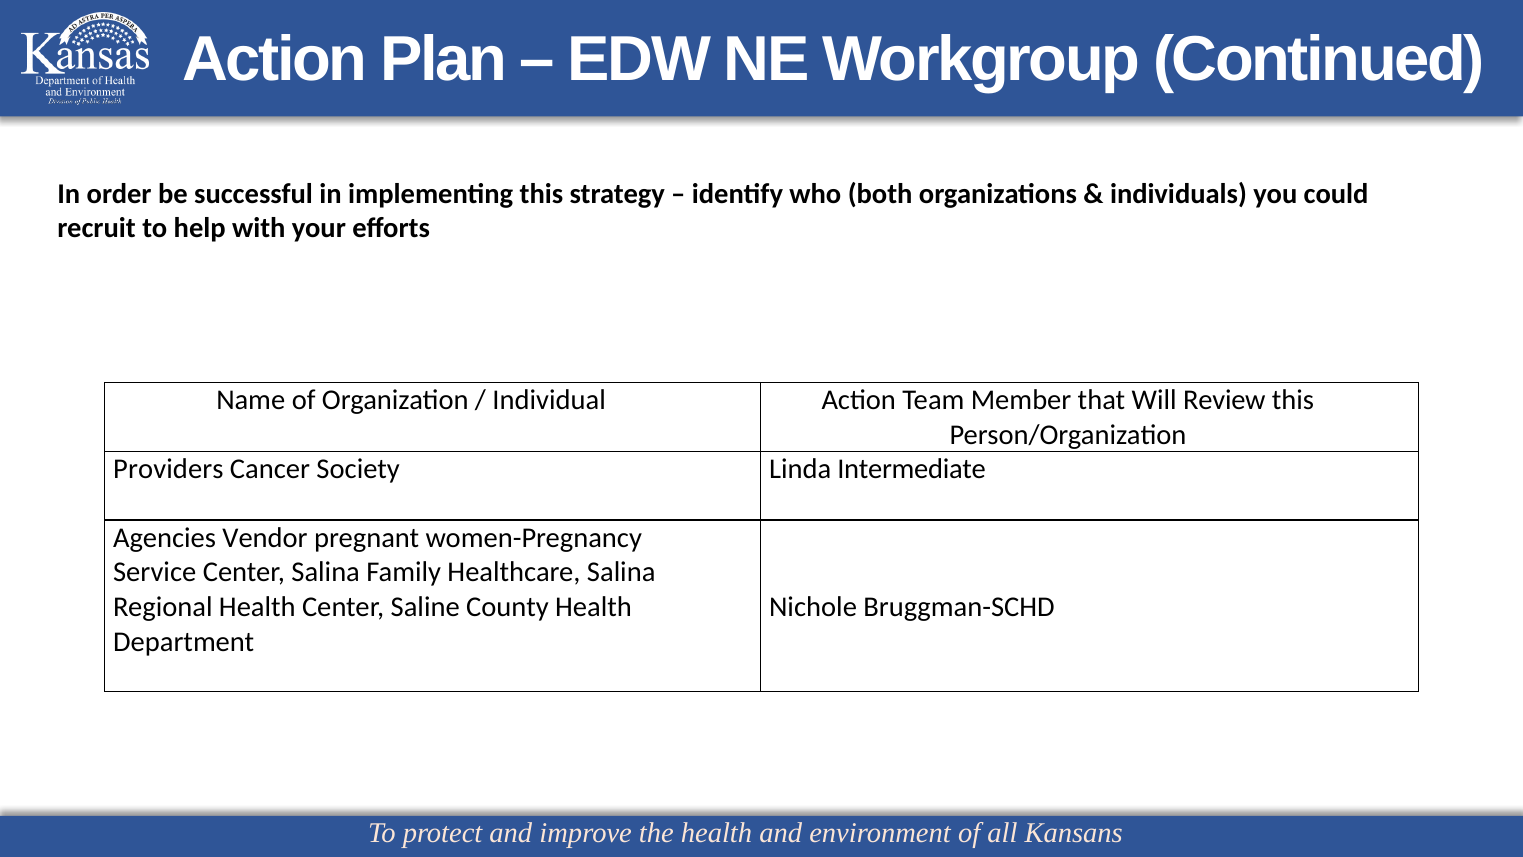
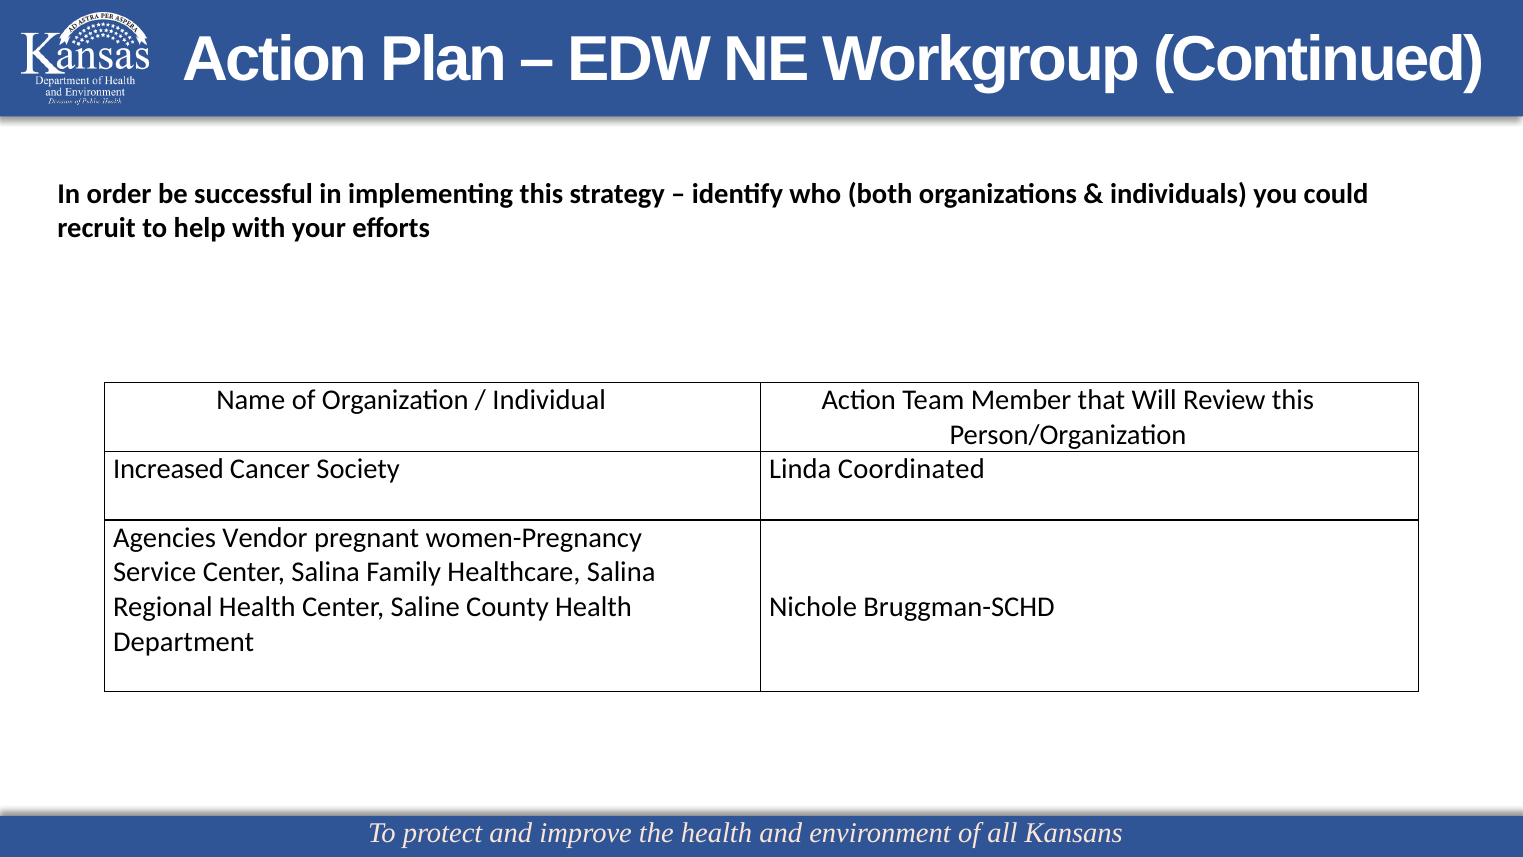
Providers: Providers -> Increased
Intermediate: Intermediate -> Coordinated
